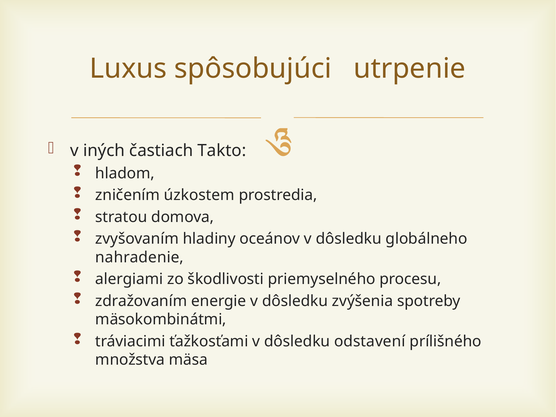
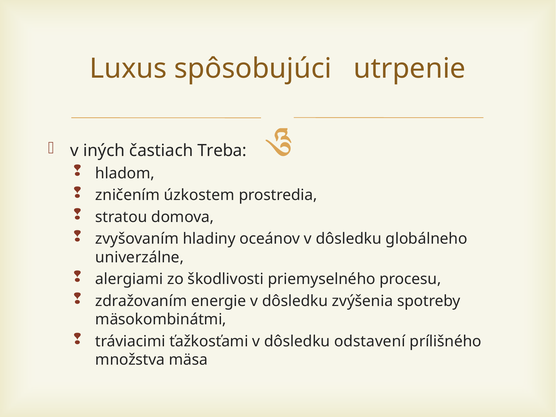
Takto: Takto -> Treba
nahradenie: nahradenie -> univerzálne
